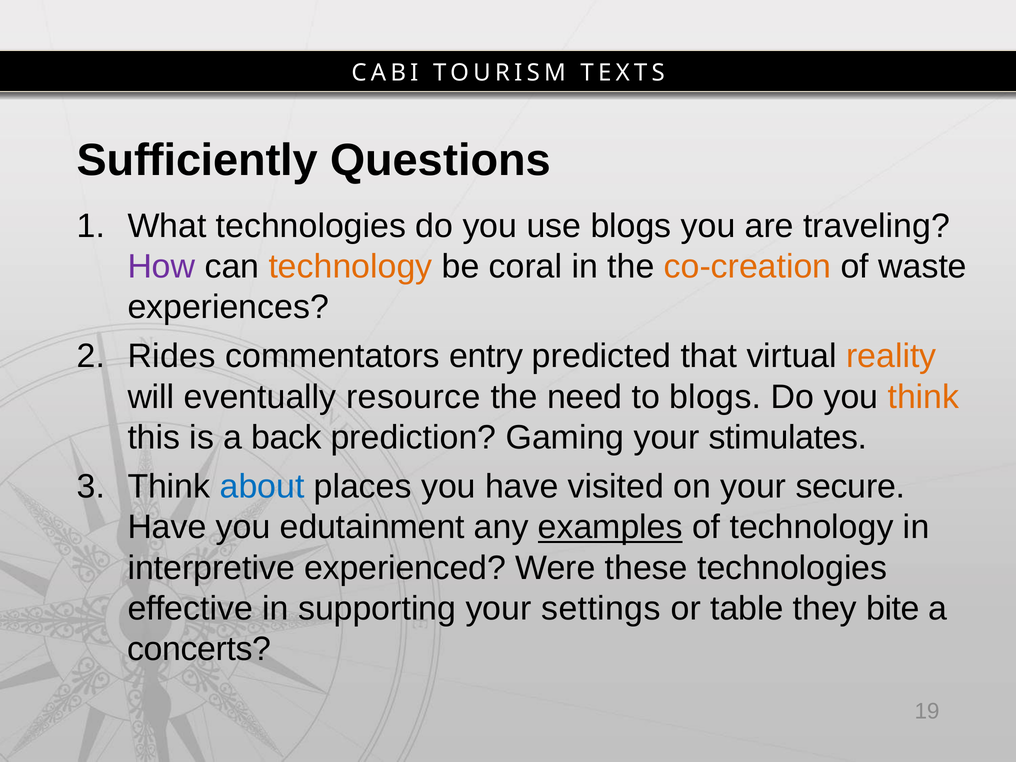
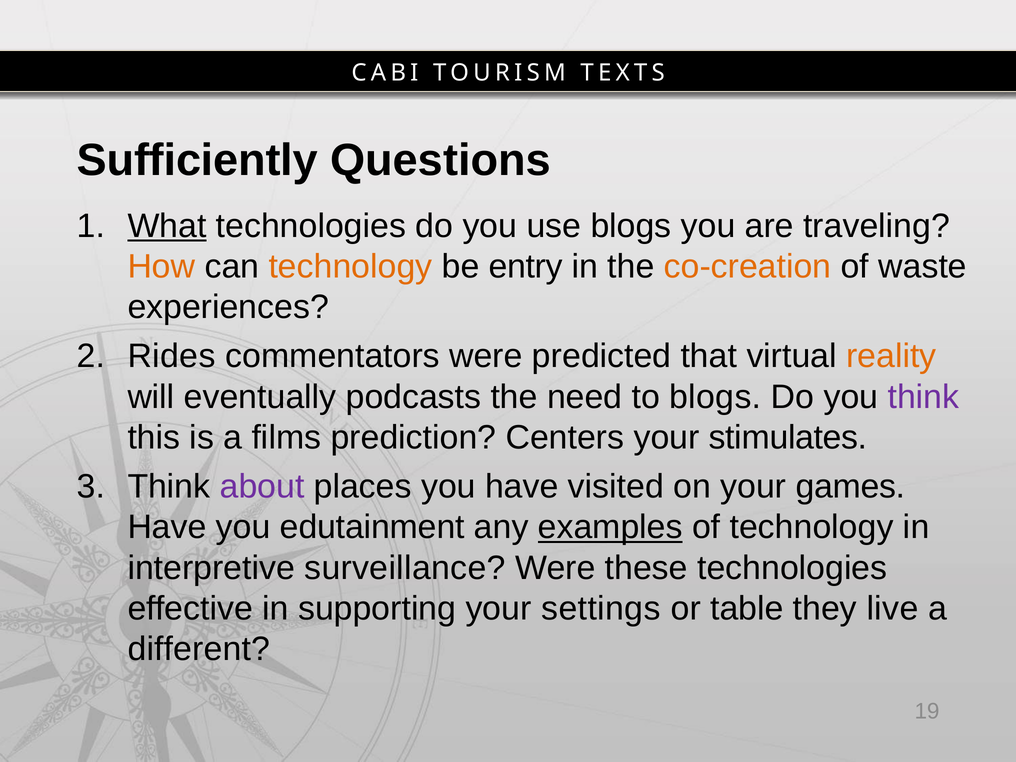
What underline: none -> present
How colour: purple -> orange
coral: coral -> entry
commentators entry: entry -> were
resource: resource -> podcasts
think at (923, 397) colour: orange -> purple
back: back -> films
Gaming: Gaming -> Centers
about colour: blue -> purple
secure: secure -> games
experienced: experienced -> surveillance
bite: bite -> live
concerts: concerts -> different
